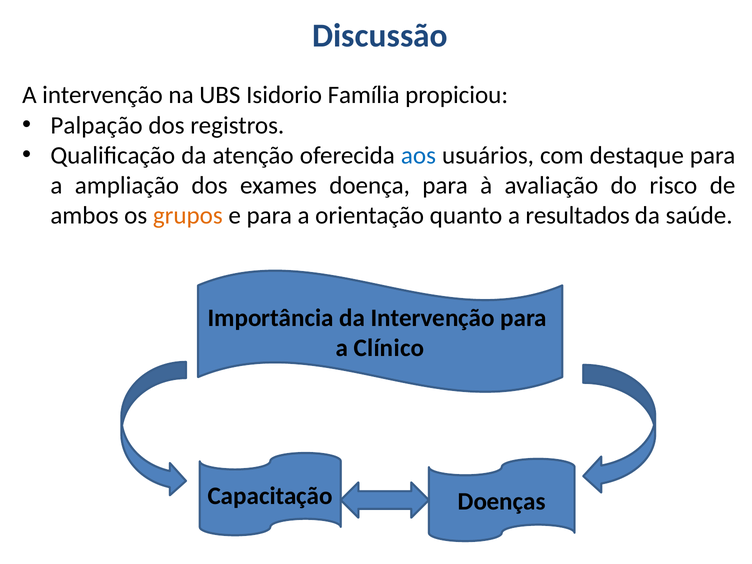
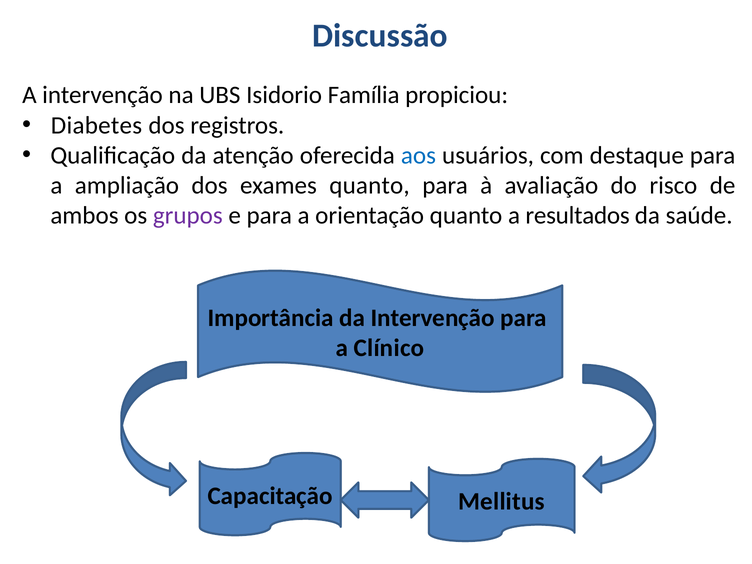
Palpação: Palpação -> Diabetes
exames doença: doença -> quanto
grupos colour: orange -> purple
Doenças: Doenças -> Mellitus
